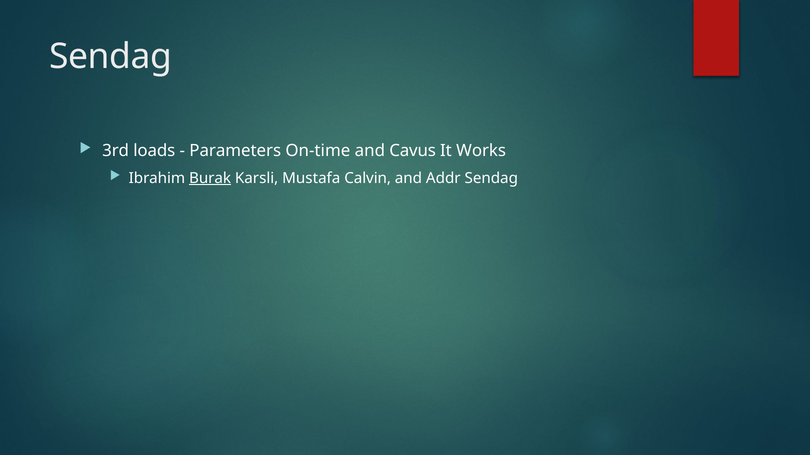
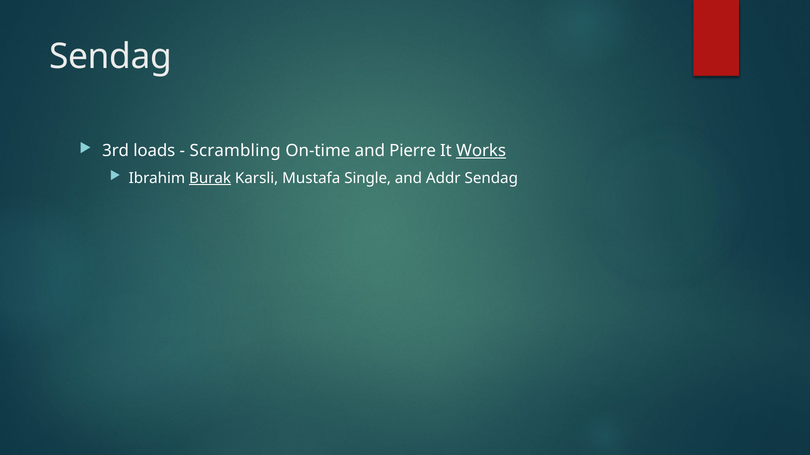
Parameters: Parameters -> Scrambling
Cavus: Cavus -> Pierre
Works underline: none -> present
Calvin: Calvin -> Single
